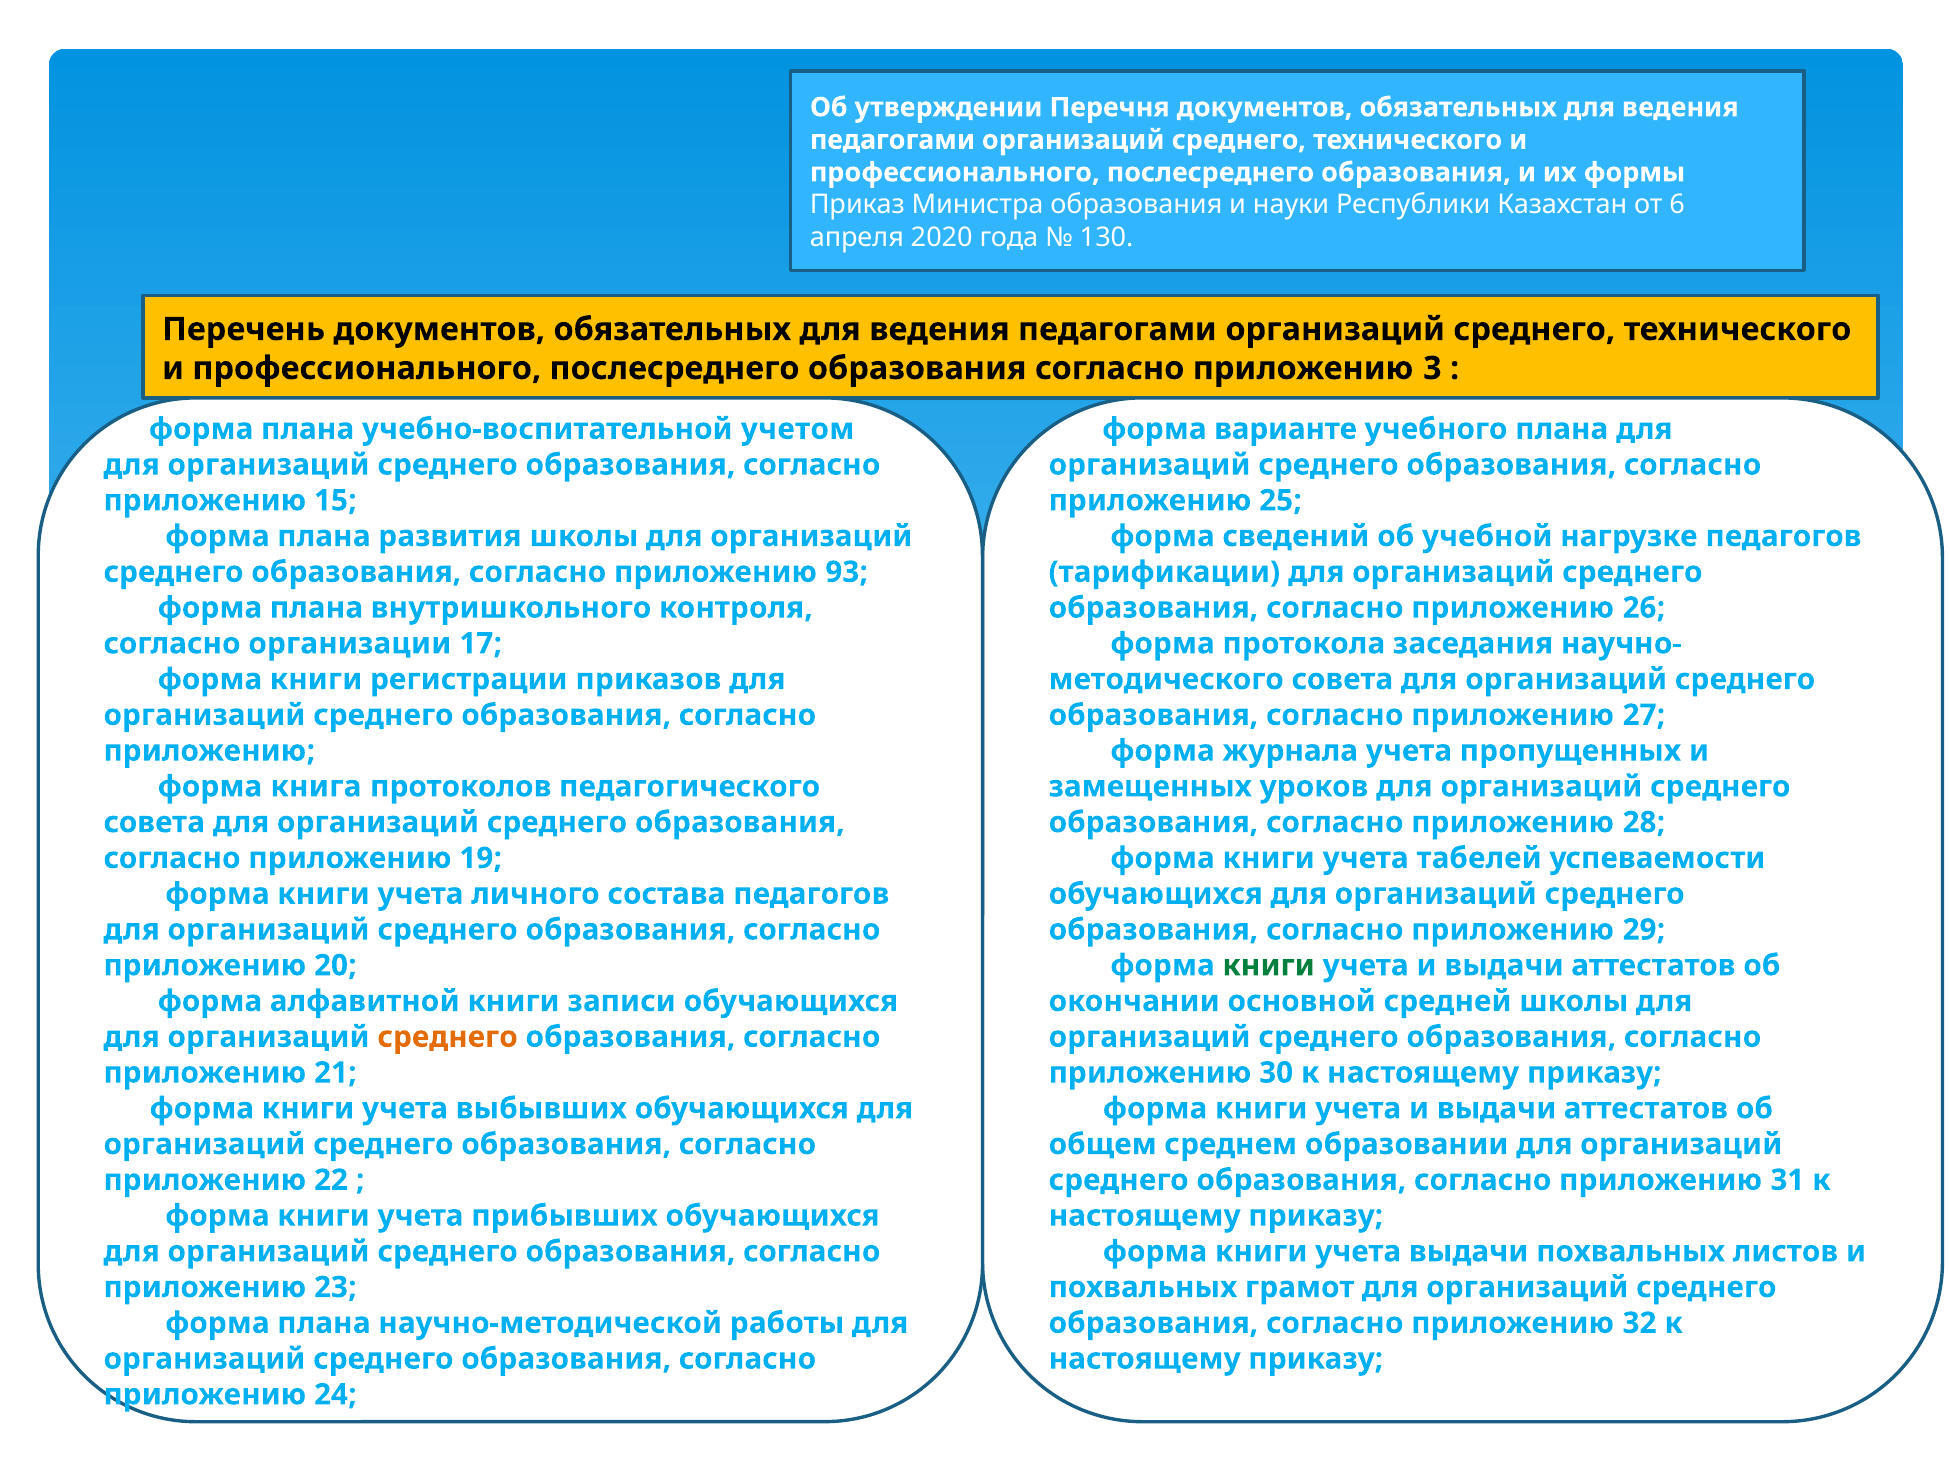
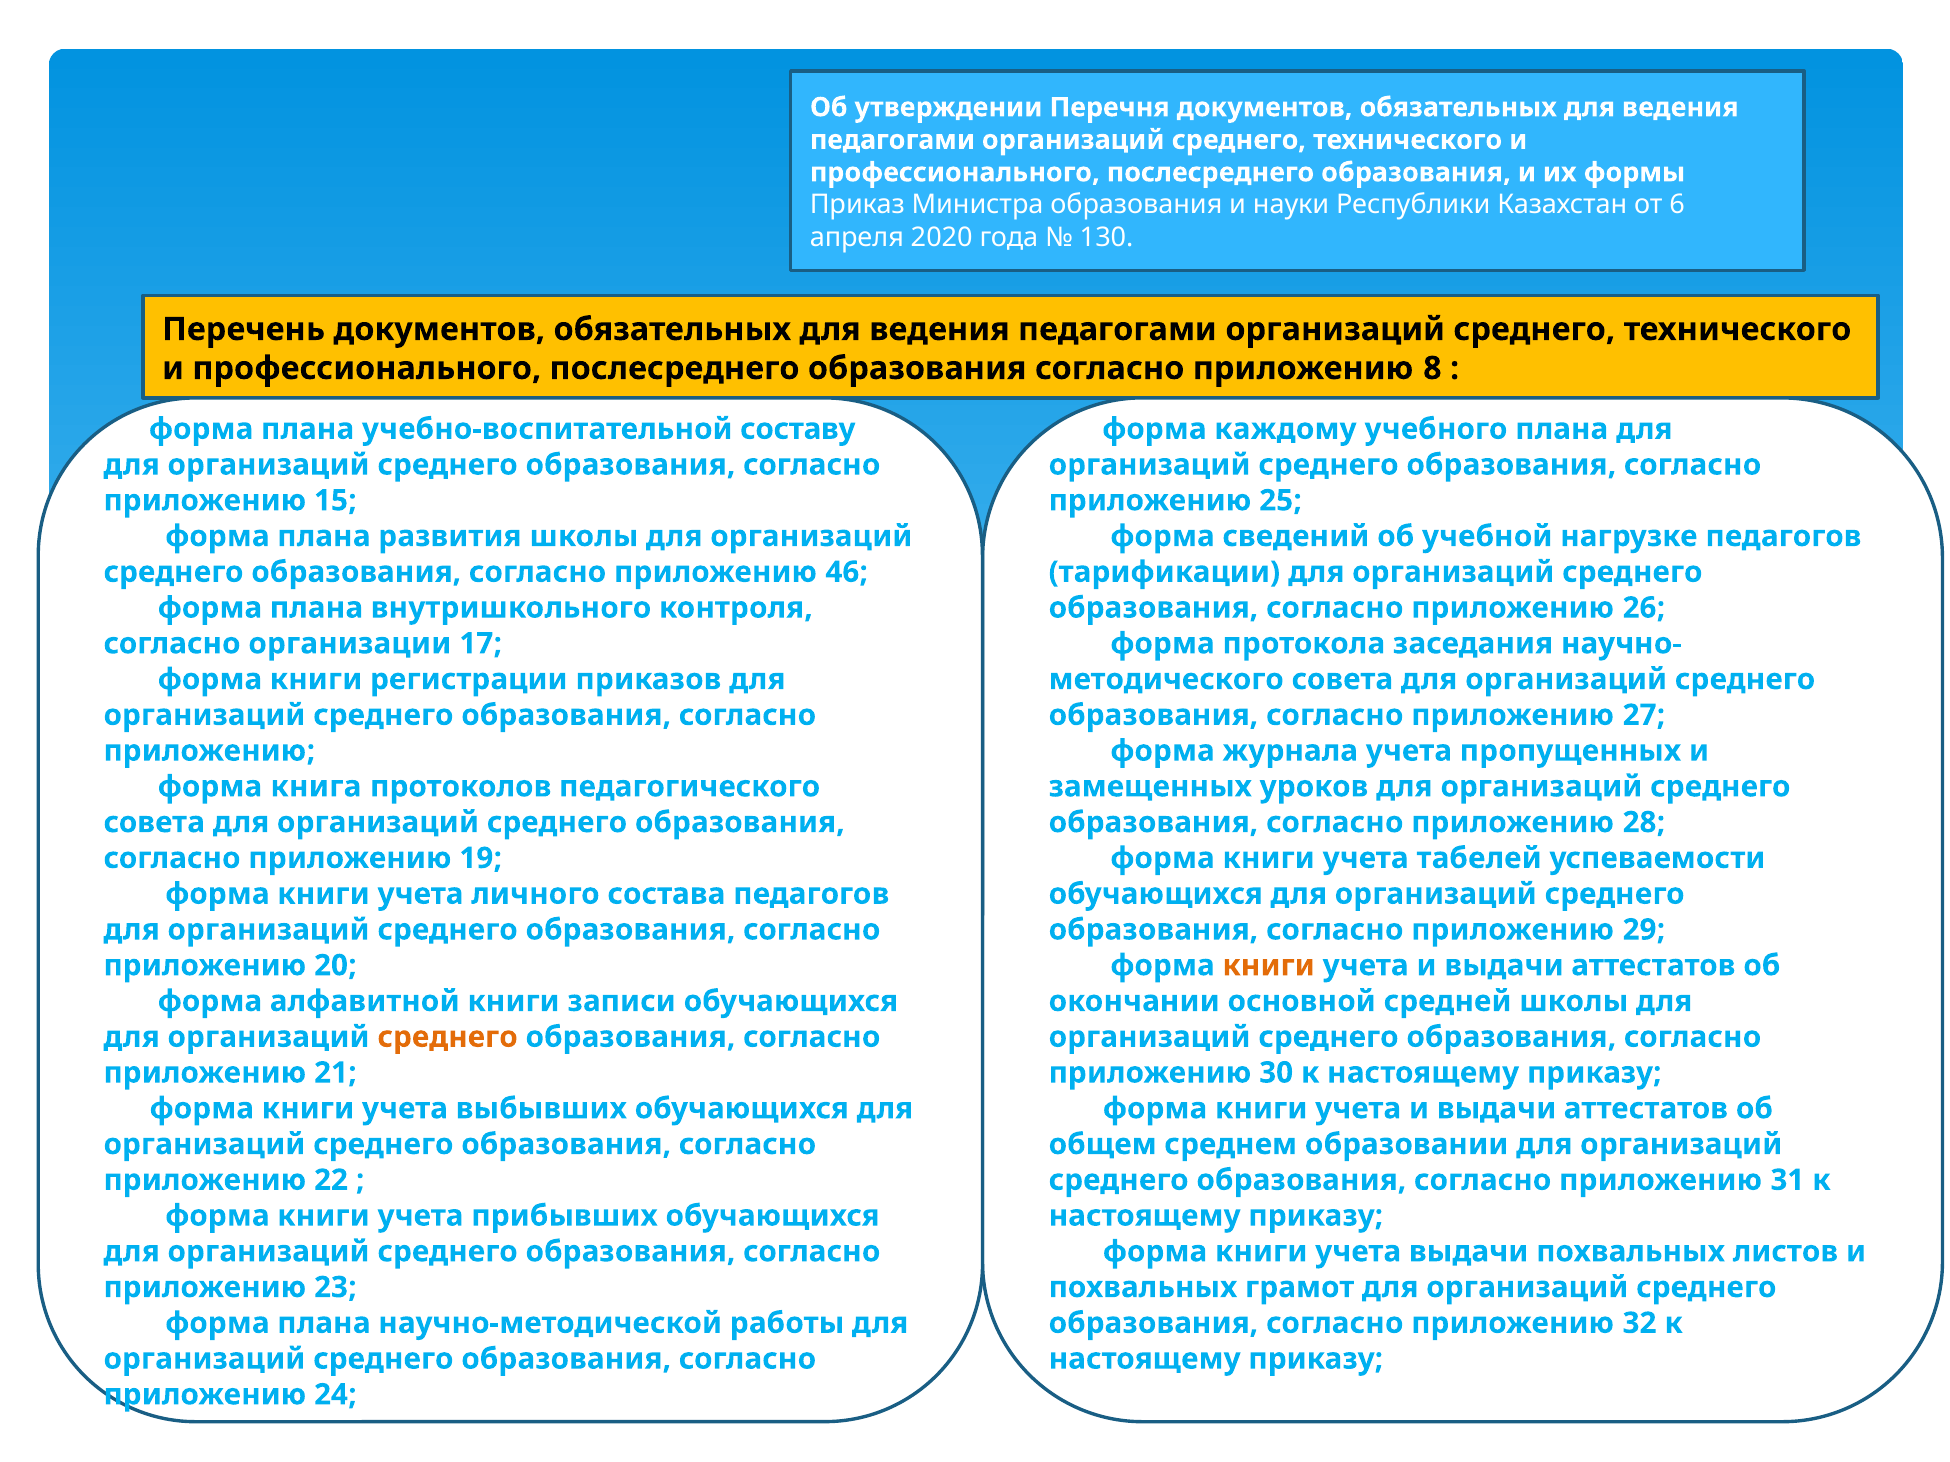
3: 3 -> 8
учетом: учетом -> составу
варианте: варианте -> каждому
93: 93 -> 46
книги at (1269, 966) colour: green -> orange
